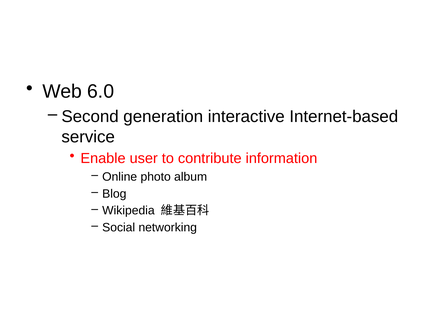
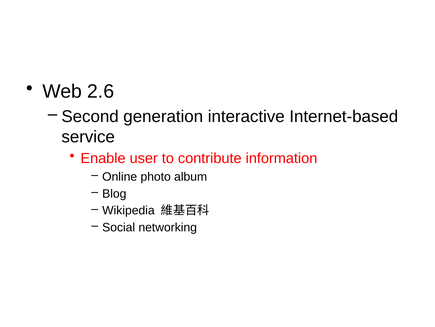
6.0: 6.0 -> 2.6
